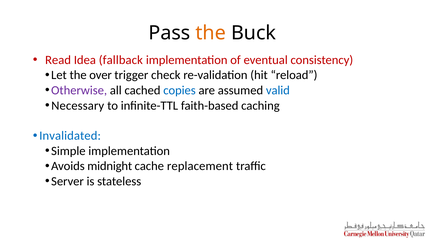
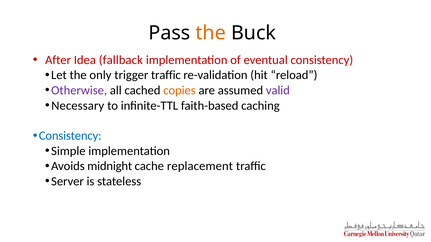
Read: Read -> After
over: over -> only
trigger check: check -> traffic
copies colour: blue -> orange
valid colour: blue -> purple
Invalidated at (70, 136): Invalidated -> Consistency
